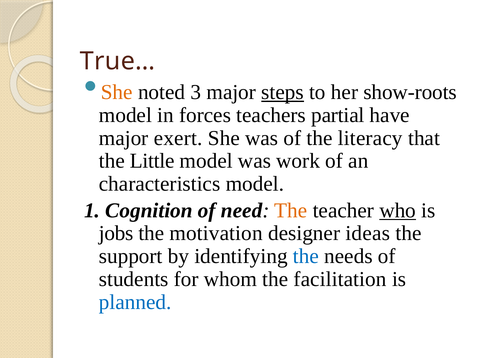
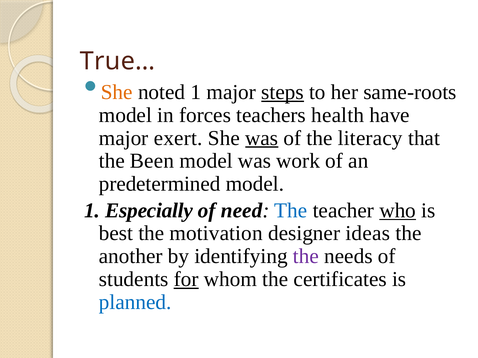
noted 3: 3 -> 1
show-roots: show-roots -> same-roots
partial: partial -> health
was at (262, 138) underline: none -> present
Little: Little -> Been
characteristics: characteristics -> predetermined
Cognition: Cognition -> Especially
The at (291, 211) colour: orange -> blue
jobs: jobs -> best
support: support -> another
the at (306, 257) colour: blue -> purple
for underline: none -> present
facilitation: facilitation -> certificates
